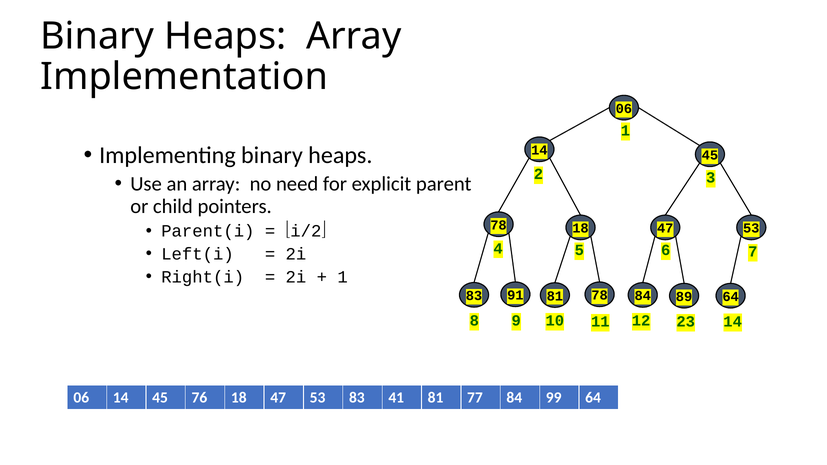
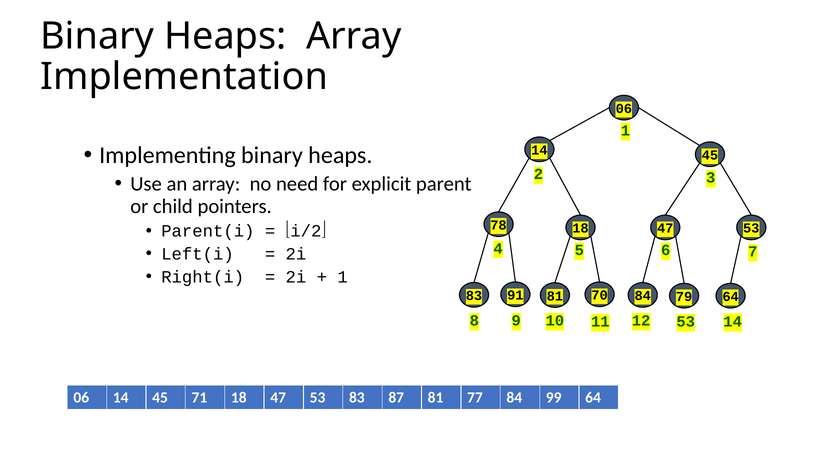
89: 89 -> 79
81 78: 78 -> 70
12 23: 23 -> 53
76: 76 -> 71
41: 41 -> 87
